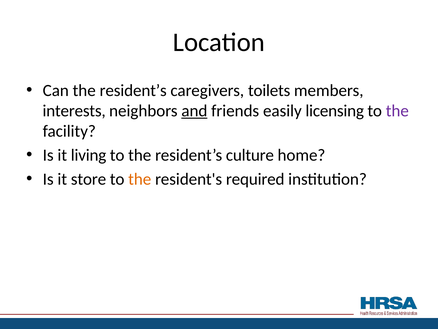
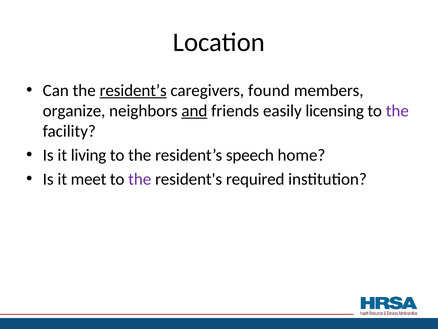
resident’s at (133, 90) underline: none -> present
toilets: toilets -> found
interests: interests -> organize
culture: culture -> speech
store: store -> meet
the at (140, 179) colour: orange -> purple
